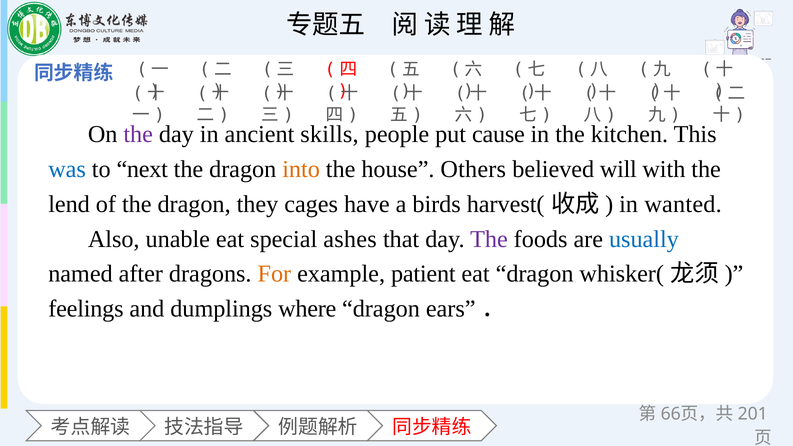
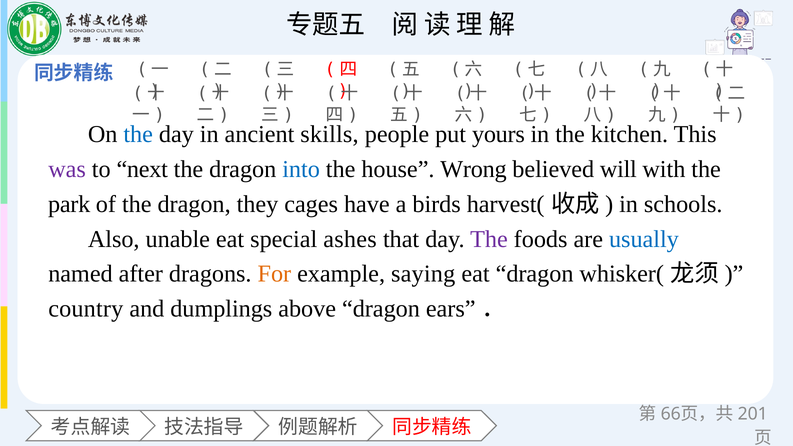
the at (138, 134) colour: purple -> blue
cause: cause -> yours
was colour: blue -> purple
into colour: orange -> blue
Others: Others -> Wrong
lend: lend -> park
wanted: wanted -> schools
patient: patient -> saying
feelings: feelings -> country
where: where -> above
